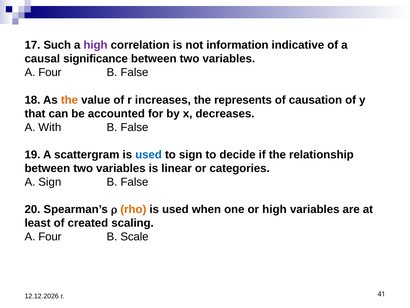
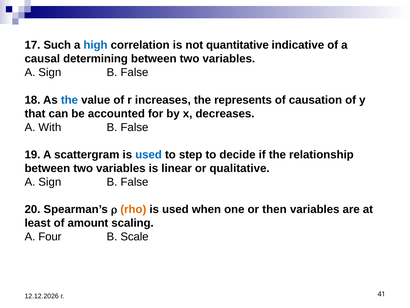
high at (96, 45) colour: purple -> blue
information: information -> quantitative
significance: significance -> determining
Four at (50, 72): Four -> Sign
the at (69, 100) colour: orange -> blue
to sign: sign -> step
categories: categories -> qualitative
or high: high -> then
created: created -> amount
